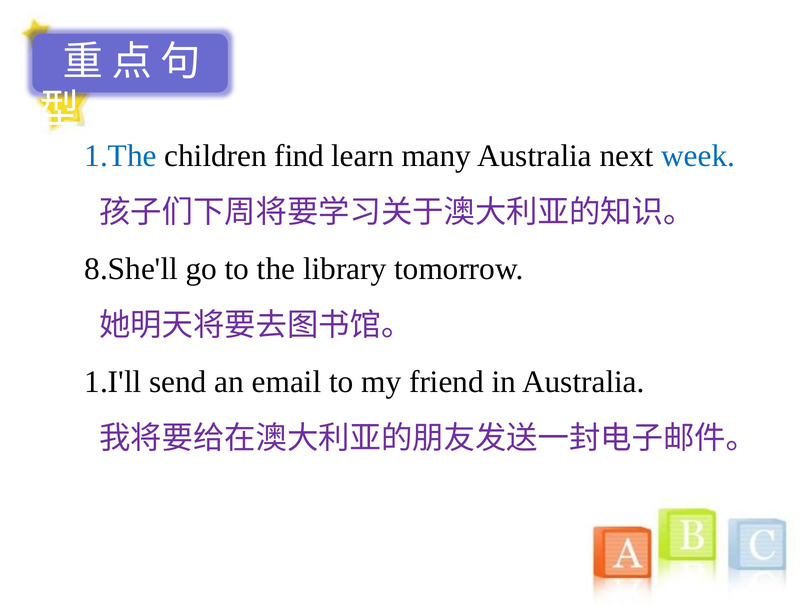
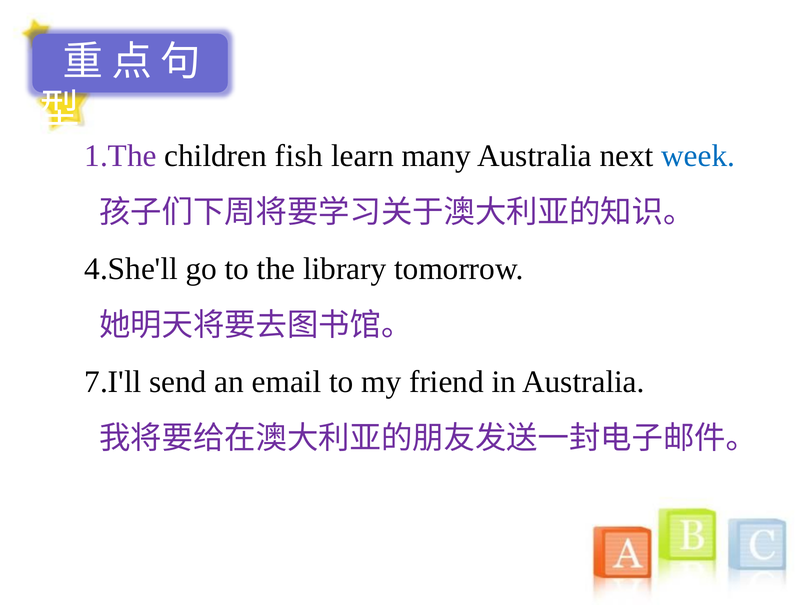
1.The colour: blue -> purple
find: find -> fish
8.She'll: 8.She'll -> 4.She'll
1.I'll: 1.I'll -> 7.I'll
